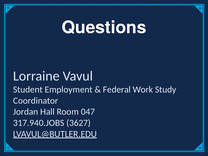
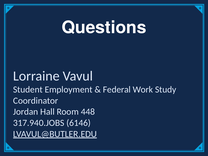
047: 047 -> 448
3627: 3627 -> 6146
